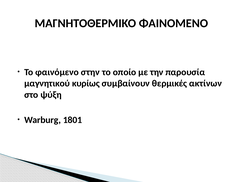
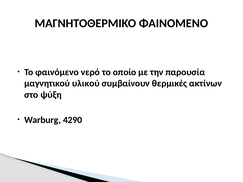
στην: στην -> νερό
κυρίως: κυρίως -> υλικού
1801: 1801 -> 4290
